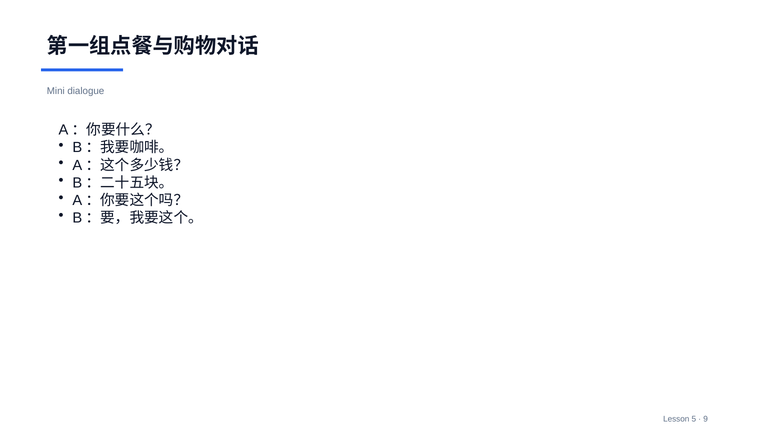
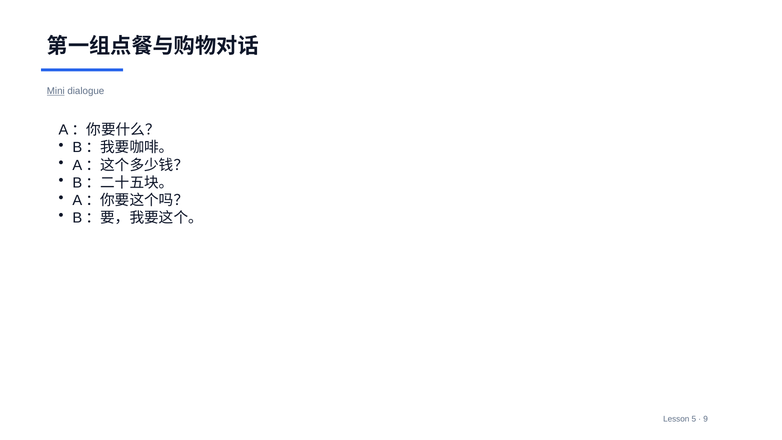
Mini underline: none -> present
